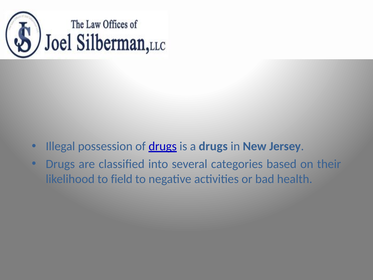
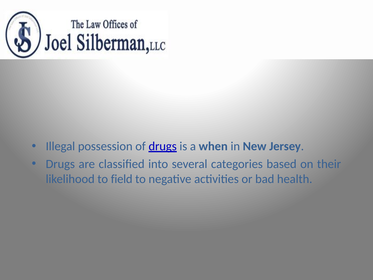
a drugs: drugs -> when
